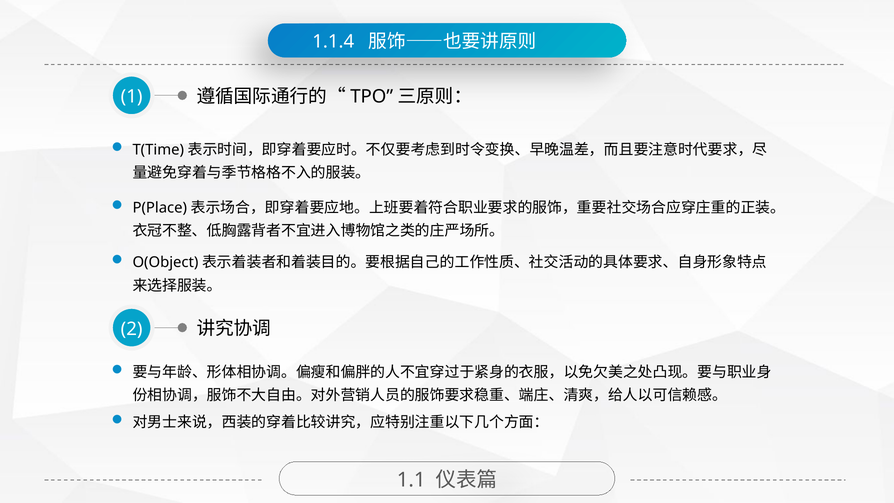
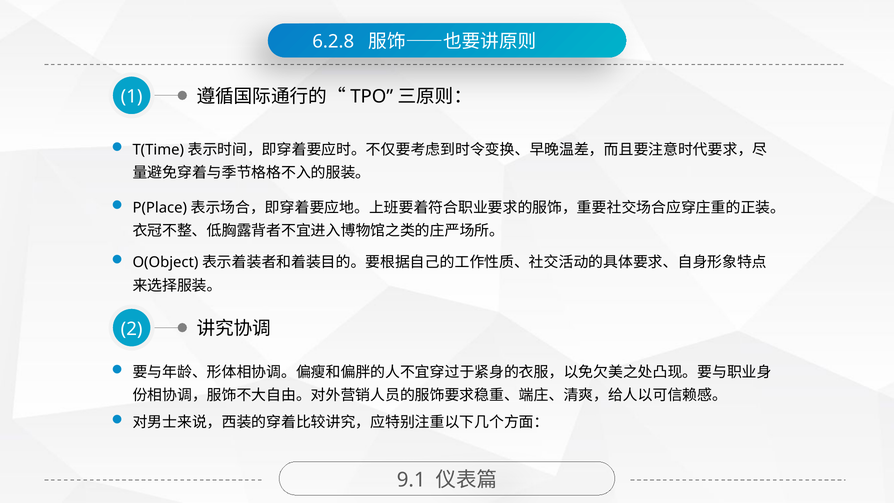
1.1.4: 1.1.4 -> 6.2.8
1.1: 1.1 -> 9.1
